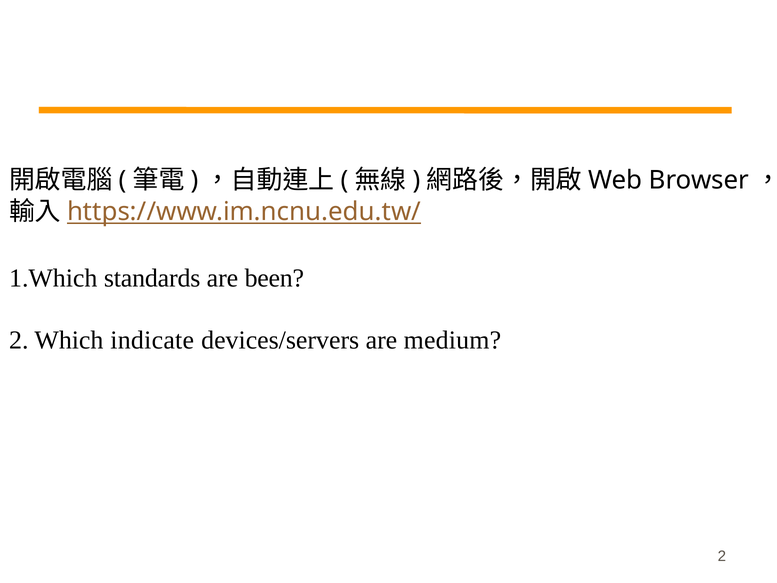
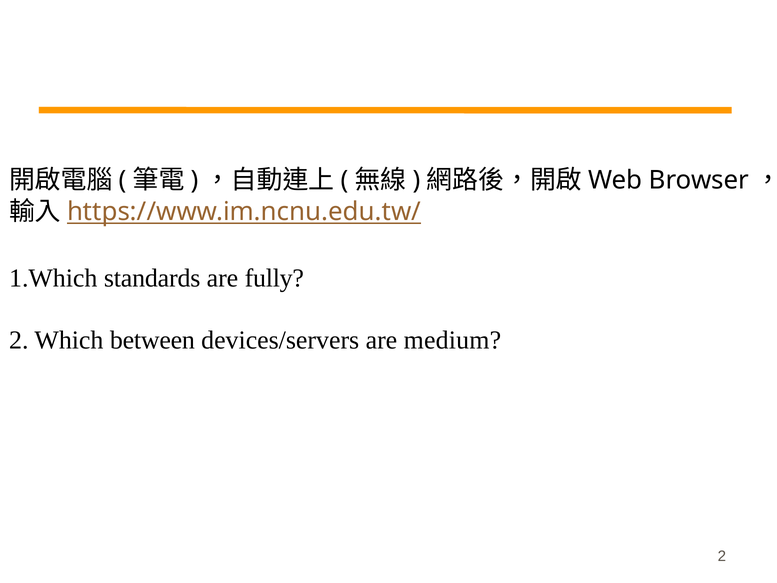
been: been -> fully
indicate: indicate -> between
